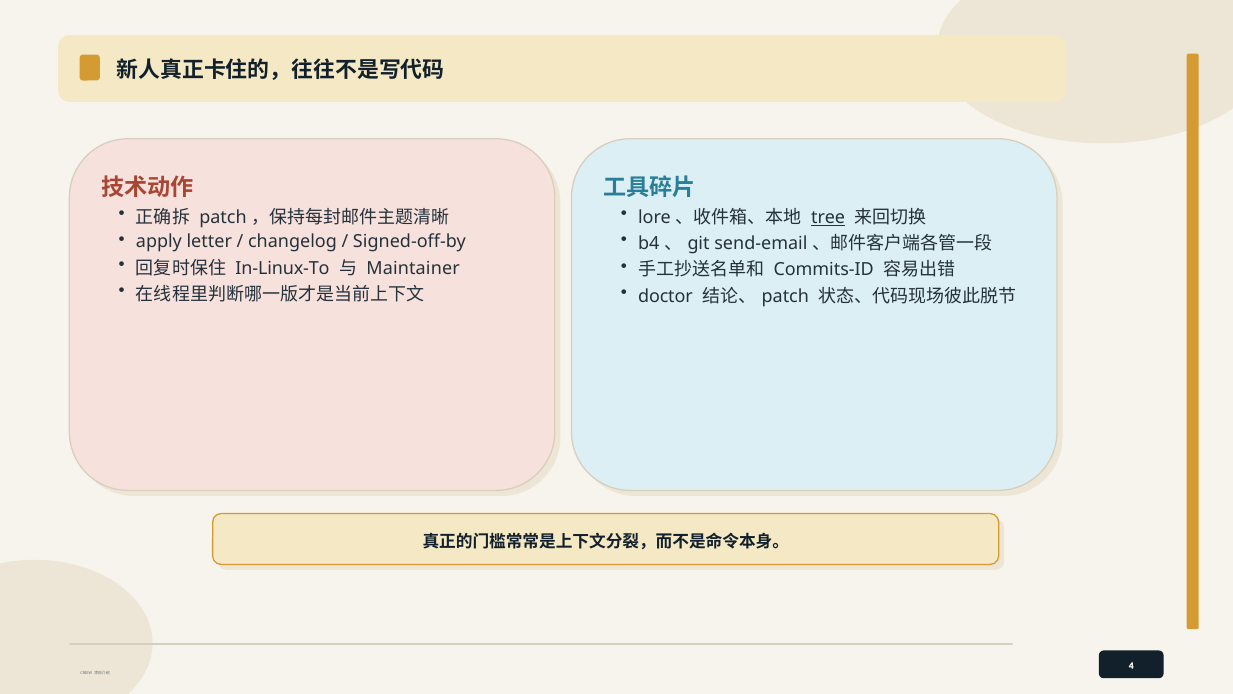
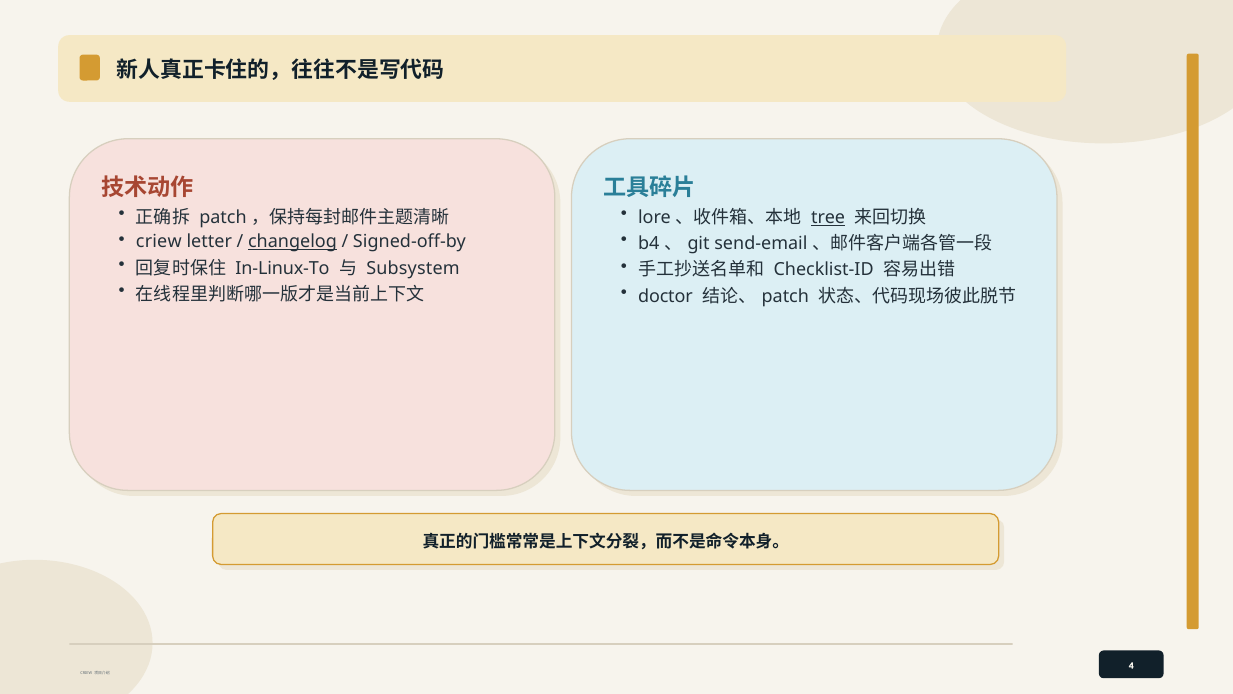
apply at (159, 242): apply -> criew
changelog underline: none -> present
Maintainer: Maintainer -> Subsystem
Commits-ID: Commits-ID -> Checklist-ID
